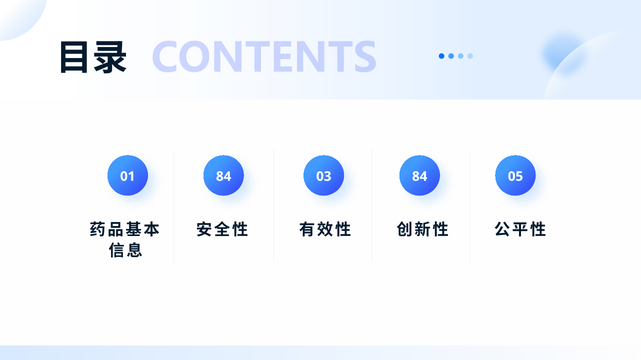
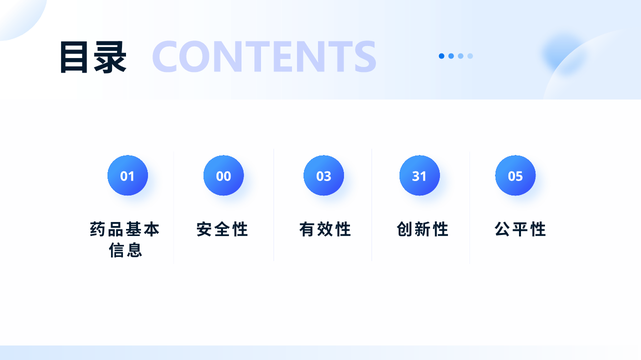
01 84: 84 -> 00
03 84: 84 -> 31
